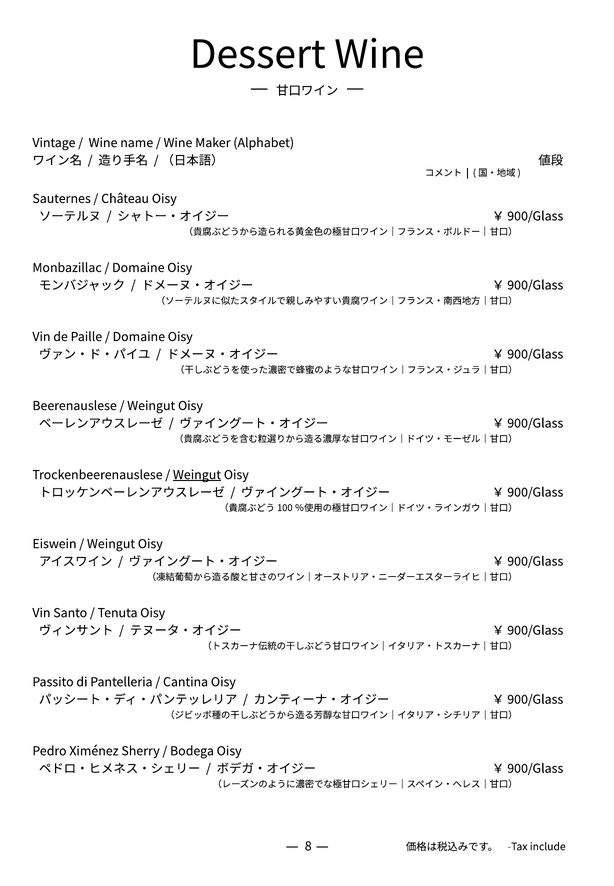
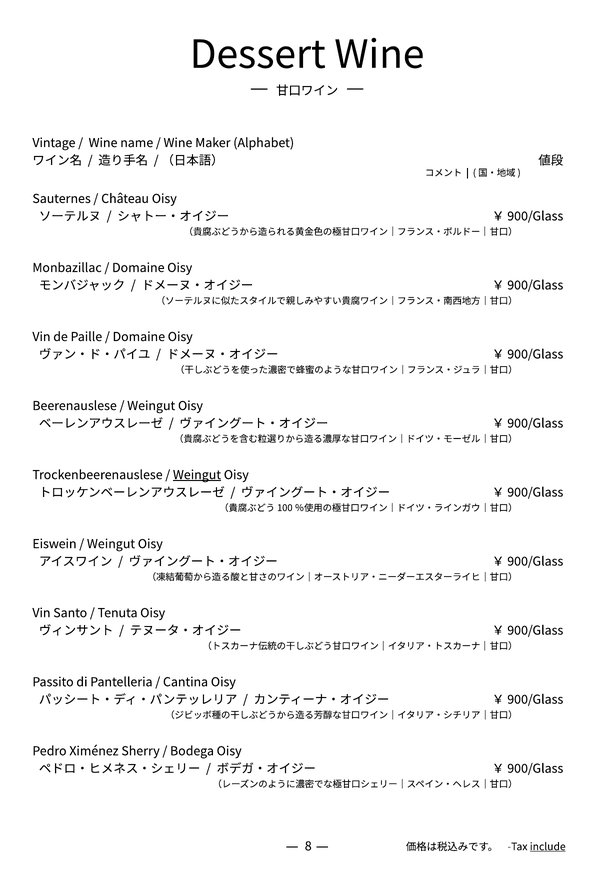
include underline: none -> present
